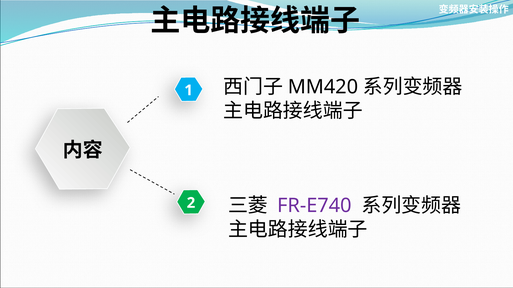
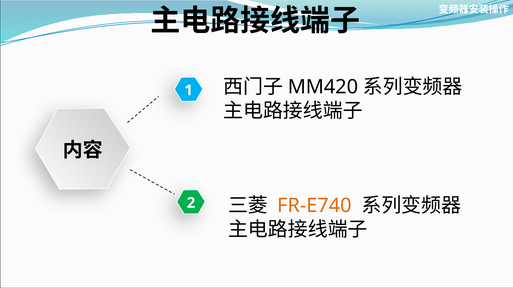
FR-E740 colour: purple -> orange
